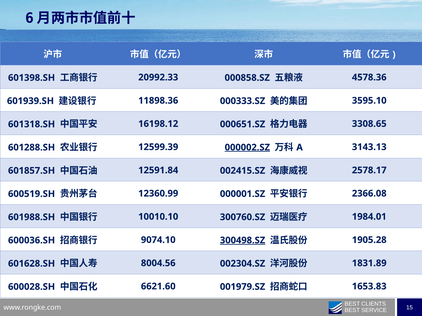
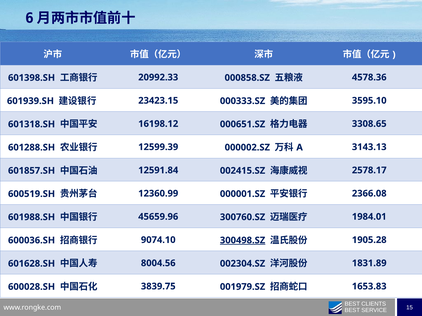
11898.36: 11898.36 -> 23423.15
000002.SZ underline: present -> none
10010.10: 10010.10 -> 45659.96
6621.60: 6621.60 -> 3839.75
